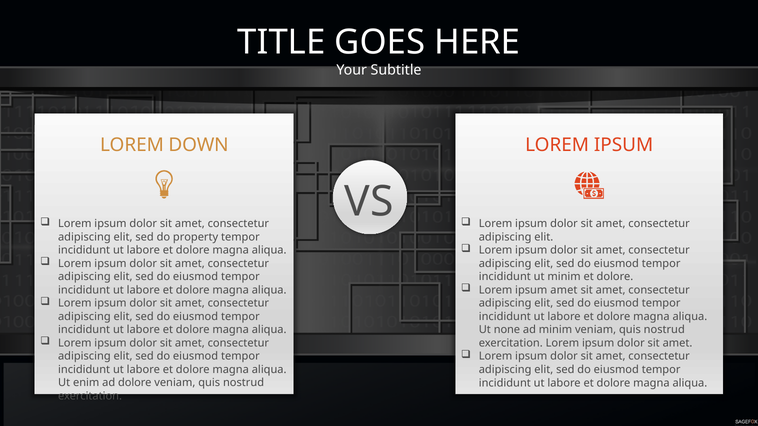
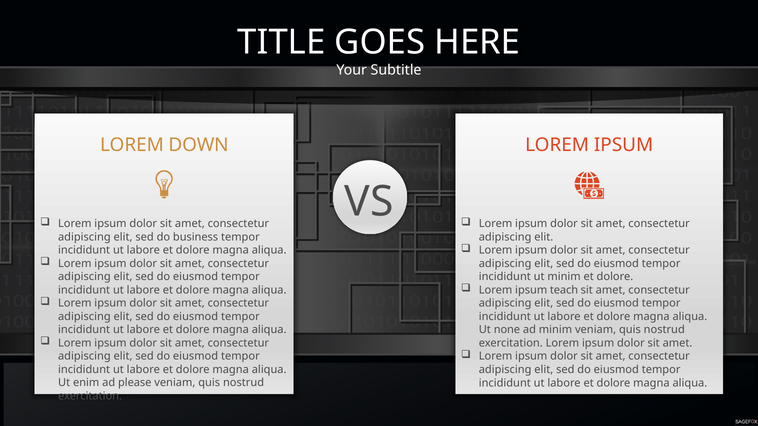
property: property -> business
ipsum amet: amet -> teach
ad dolore: dolore -> please
